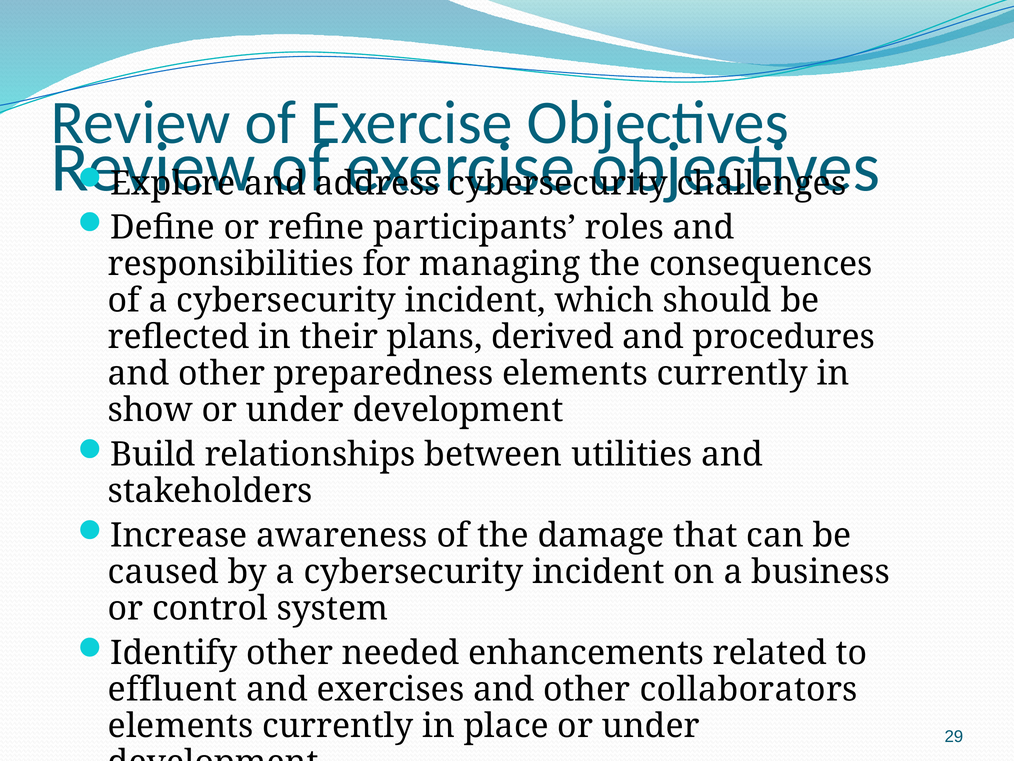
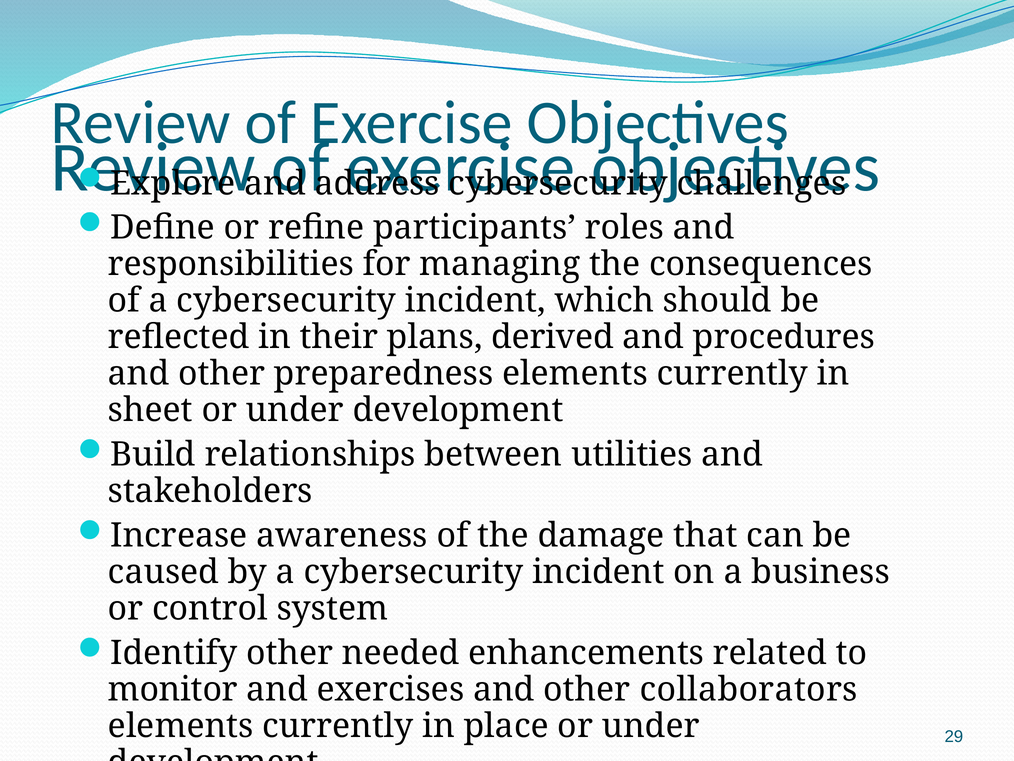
show: show -> sheet
effluent: effluent -> monitor
